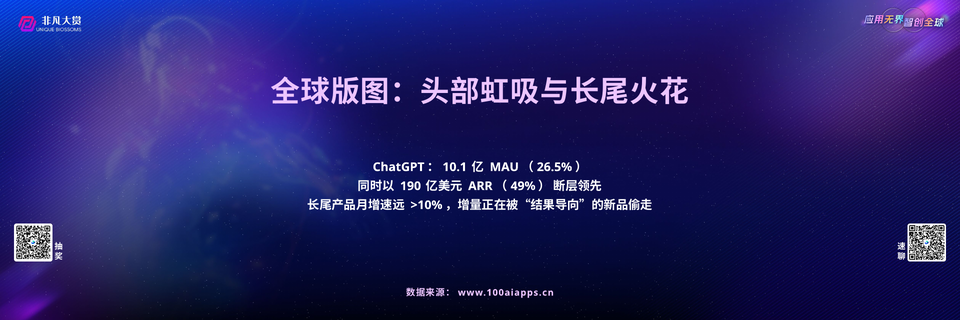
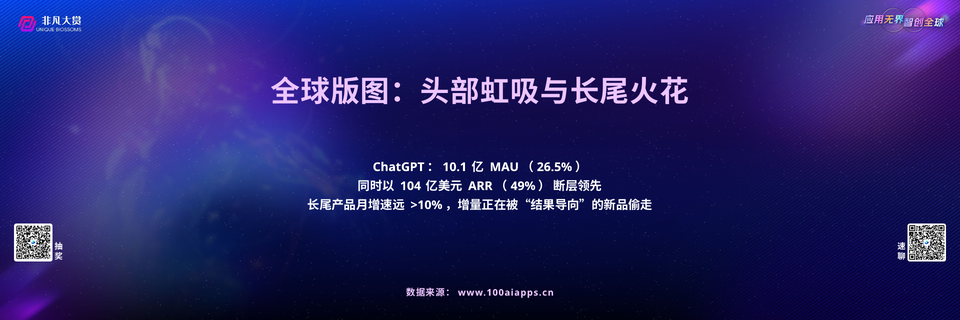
190: 190 -> 104
